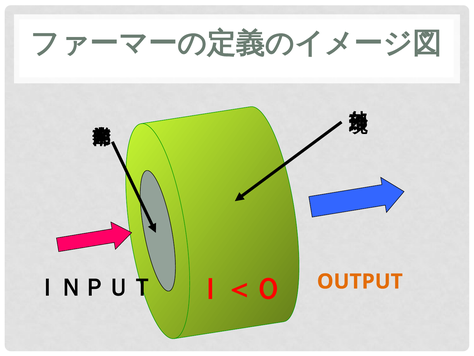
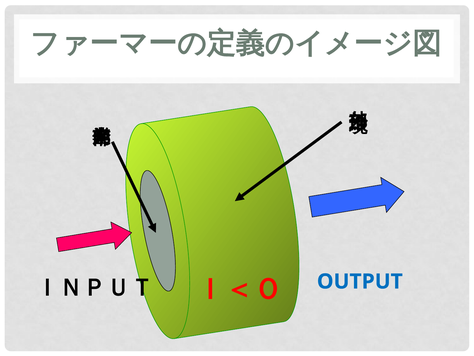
OUTPUT colour: orange -> blue
